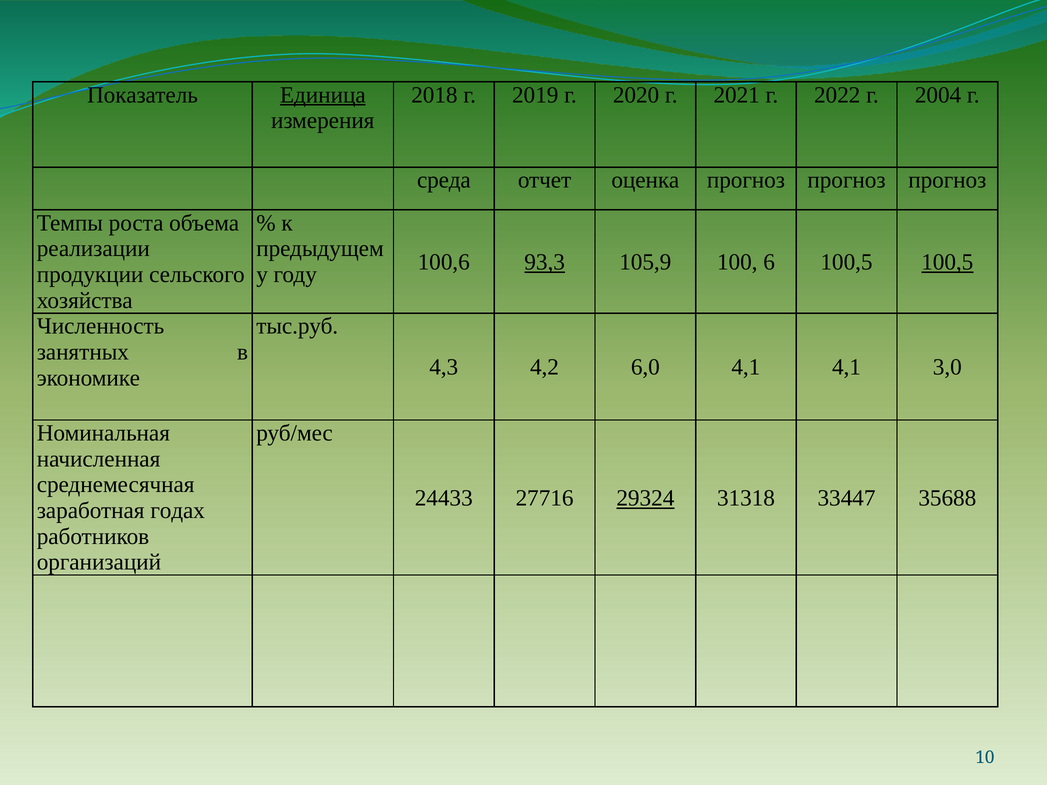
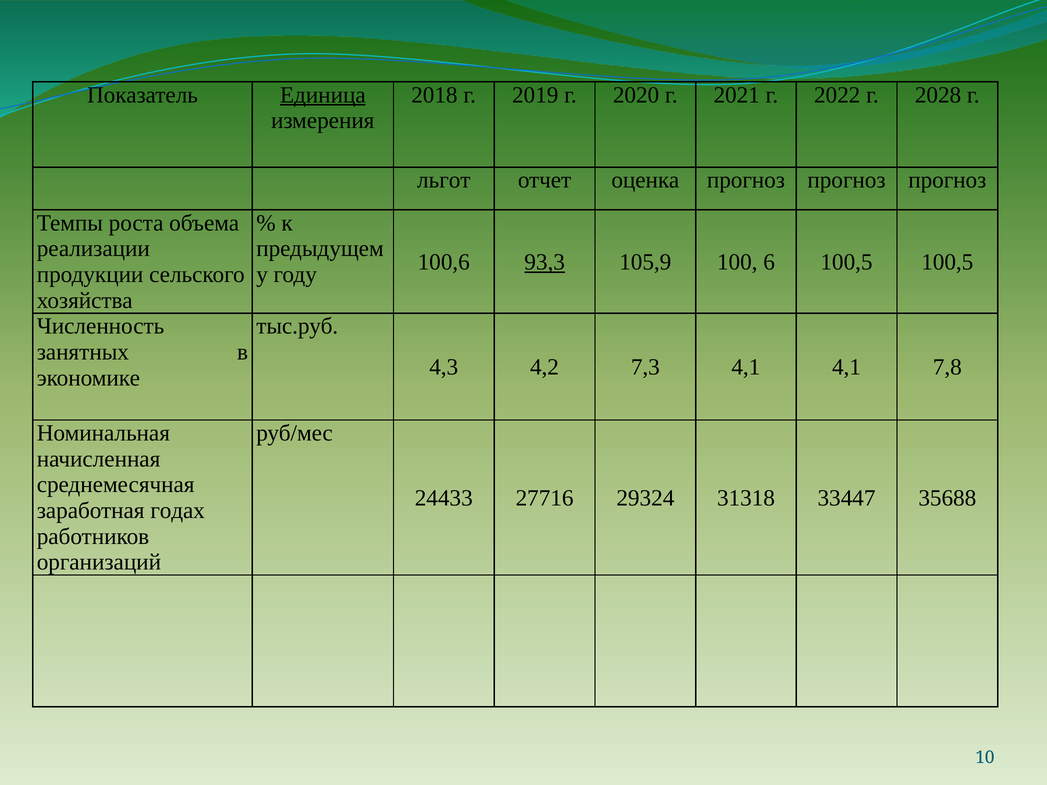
2004: 2004 -> 2028
среда: среда -> льгот
100,5 at (947, 262) underline: present -> none
6,0: 6,0 -> 7,3
3,0: 3,0 -> 7,8
29324 underline: present -> none
